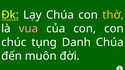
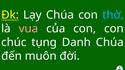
thờ colour: yellow -> light blue
